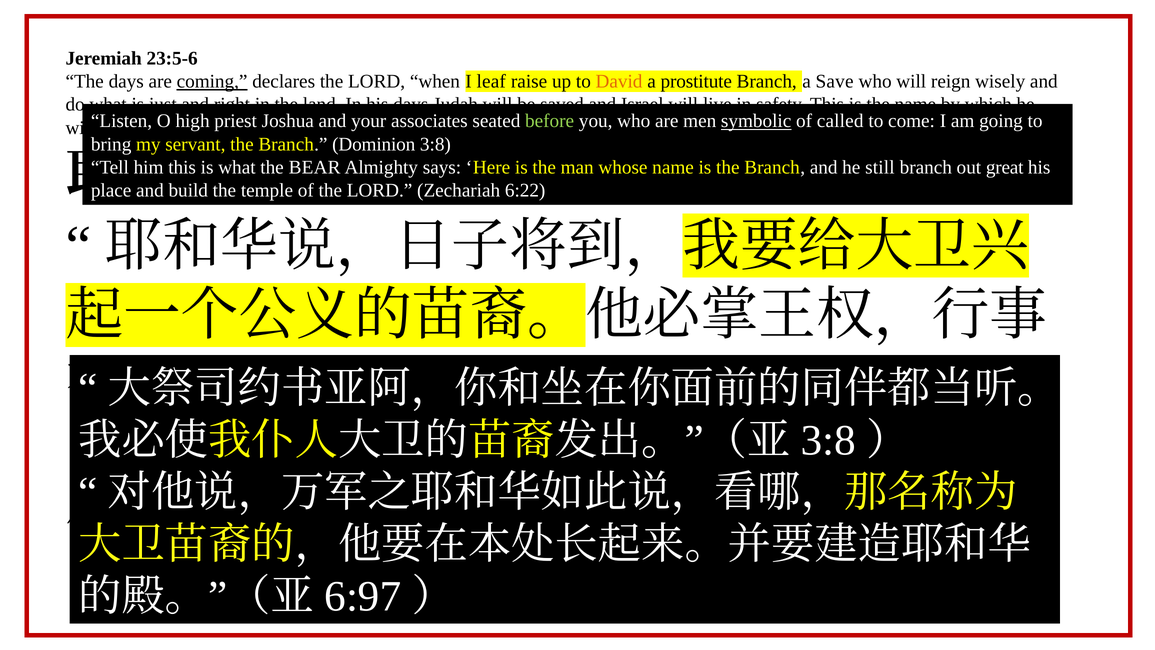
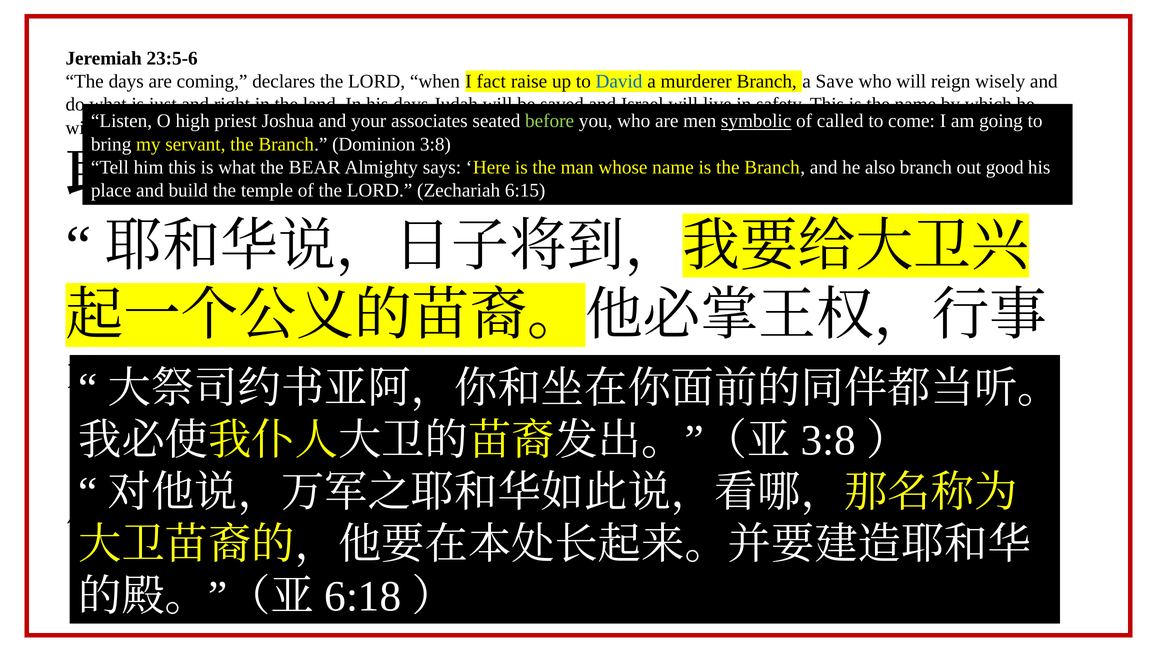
coming underline: present -> none
leaf: leaf -> fact
David colour: orange -> blue
prostitute: prostitute -> murderer
still: still -> also
great: great -> good
6:22: 6:22 -> 6:15
6:97: 6:97 -> 6:18
